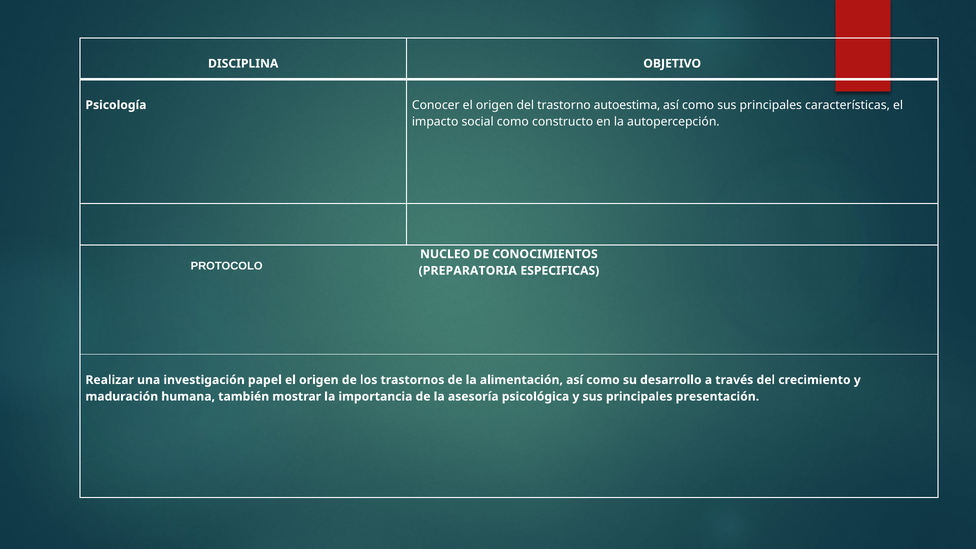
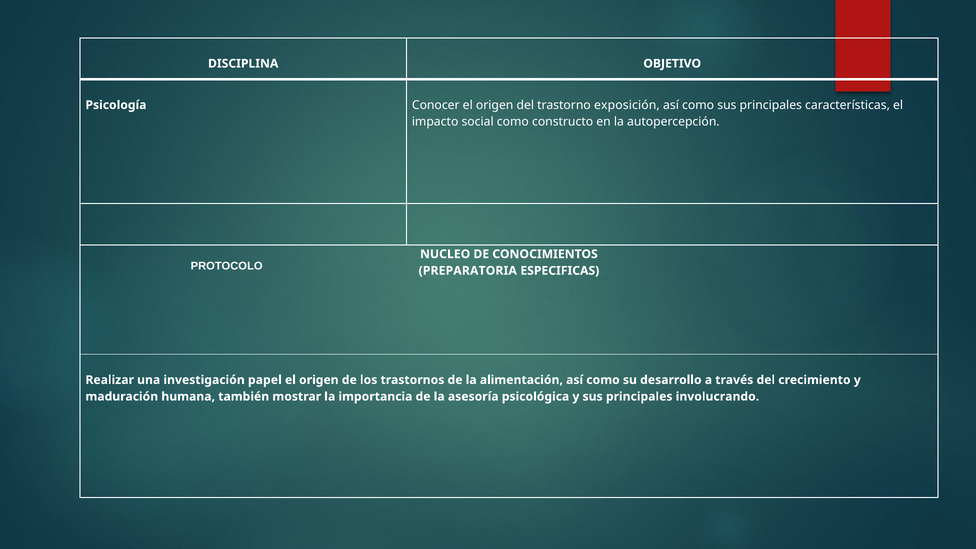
autoestima: autoestima -> exposición
presentación: presentación -> involucrando
